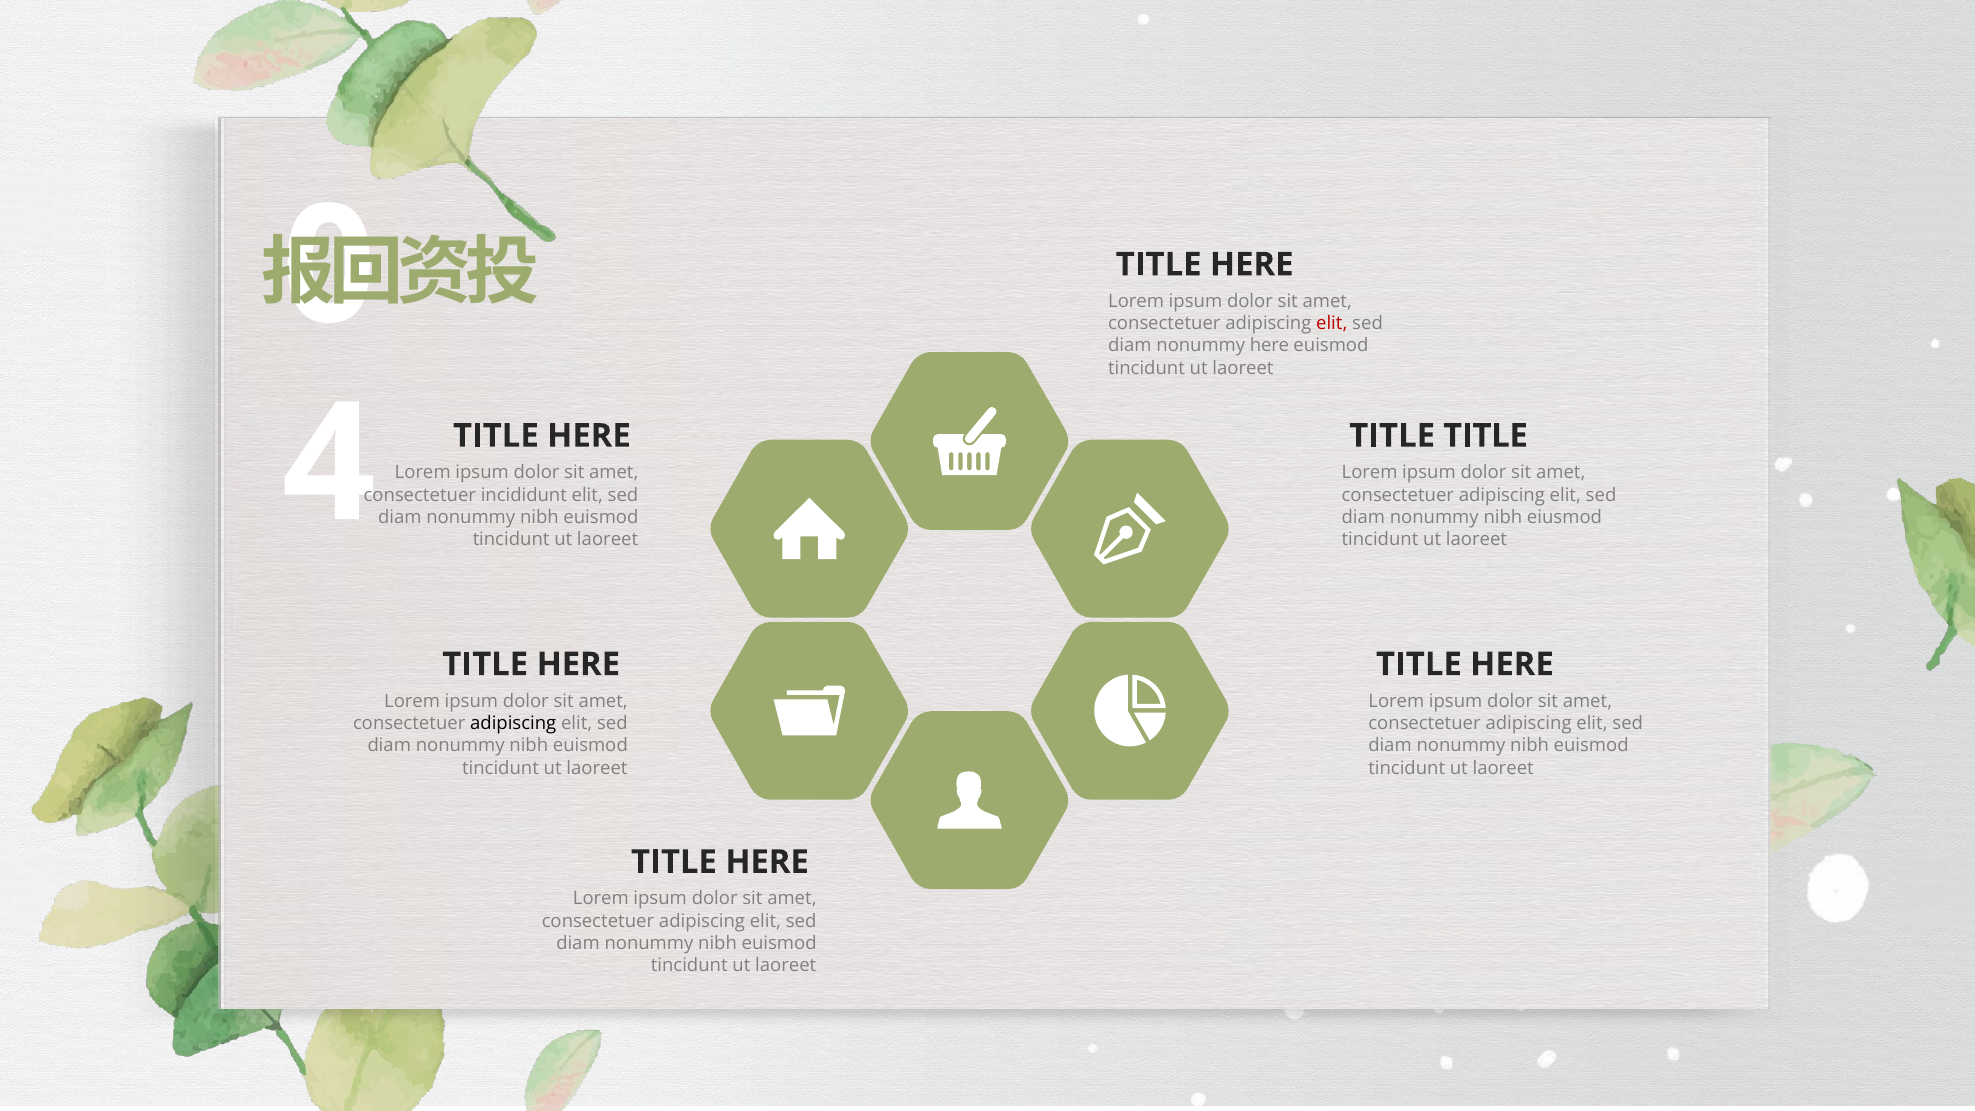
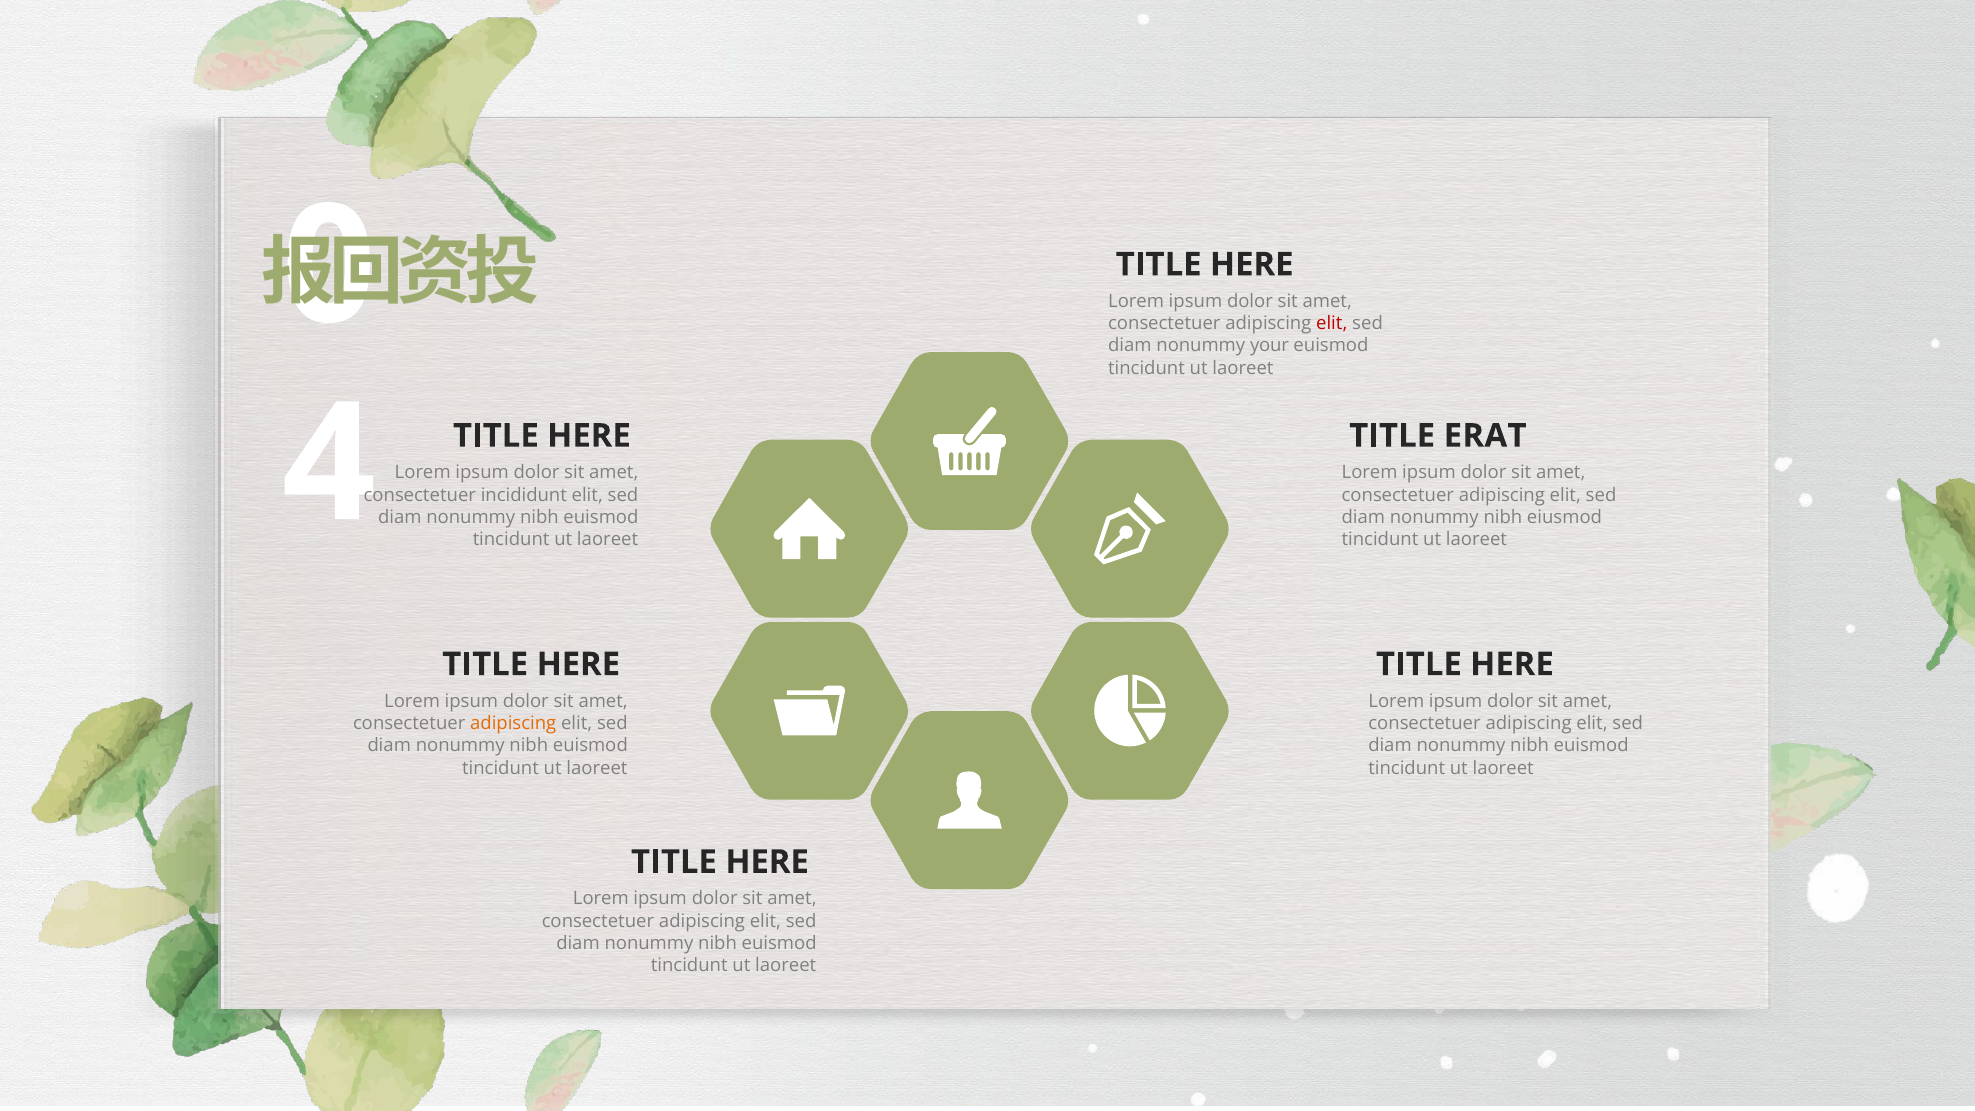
nonummy here: here -> your
TITLE TITLE: TITLE -> ERAT
adipiscing at (513, 723) colour: black -> orange
